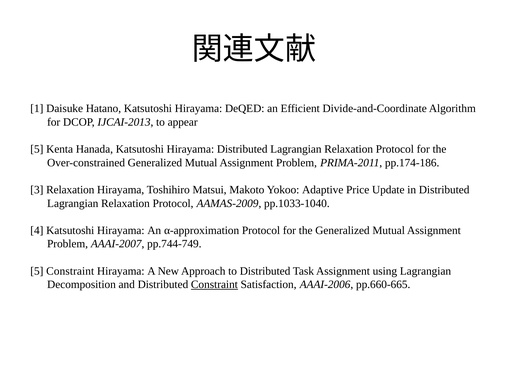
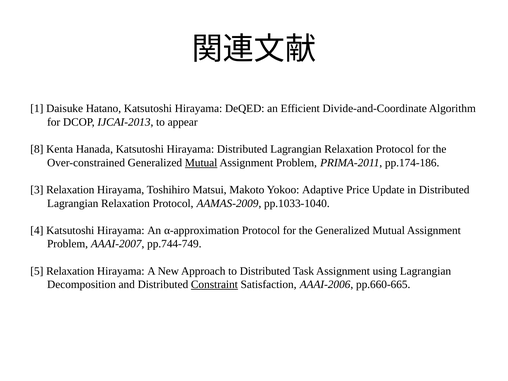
5 at (37, 149): 5 -> 8
Mutual at (201, 163) underline: none -> present
5 Constraint: Constraint -> Relaxation
